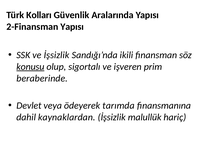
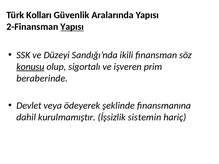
Yapısı at (72, 27) underline: none -> present
ve İşsizlik: İşsizlik -> Düzeyi
tarımda: tarımda -> şeklinde
kaynaklardan: kaynaklardan -> kurulmamıştır
malullük: malullük -> sistemin
